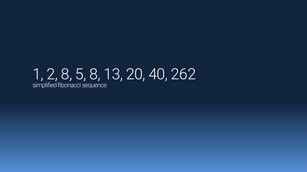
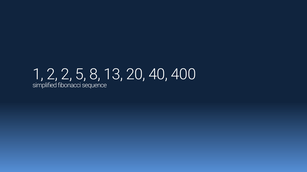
2 8: 8 -> 2
262: 262 -> 400
